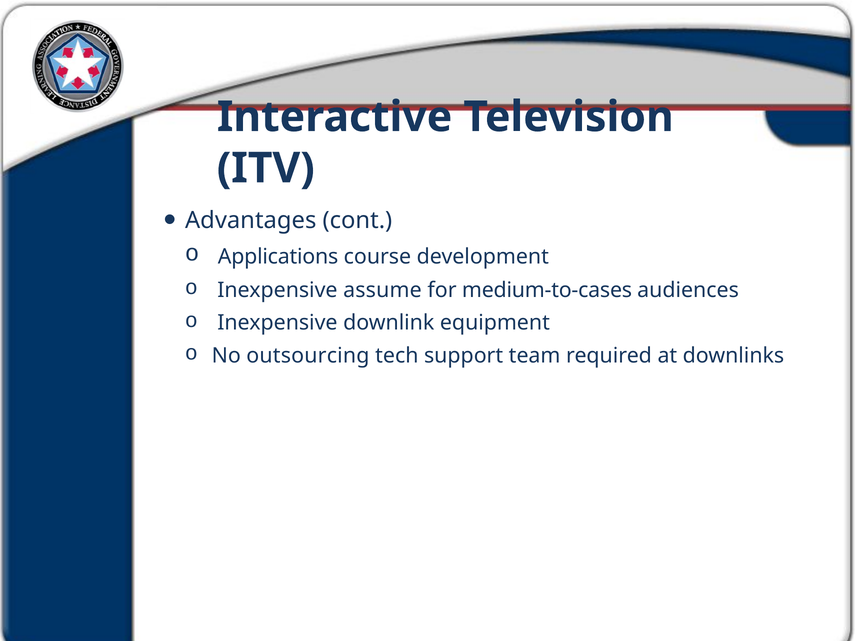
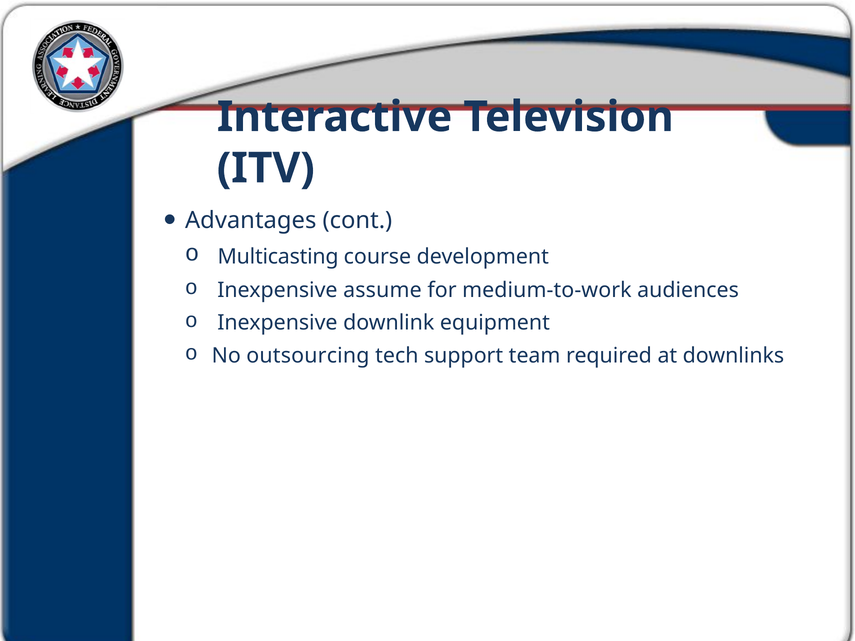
Applications: Applications -> Multicasting
medium-to-cases: medium-to-cases -> medium-to-work
